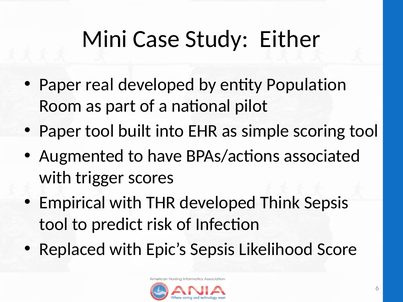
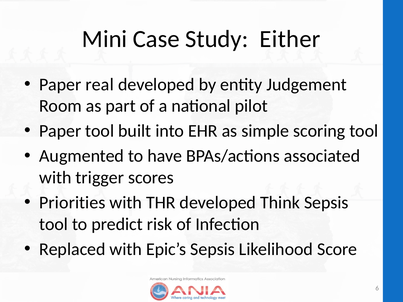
Population: Population -> Judgement
Empirical: Empirical -> Priorities
